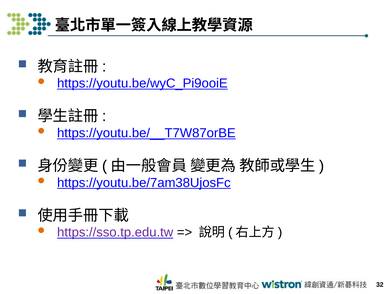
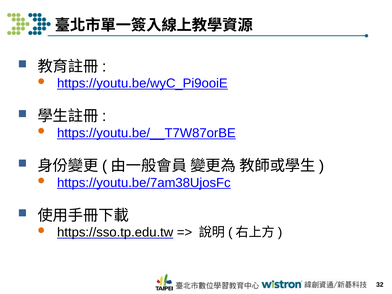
https://sso.tp.edu.tw colour: purple -> black
